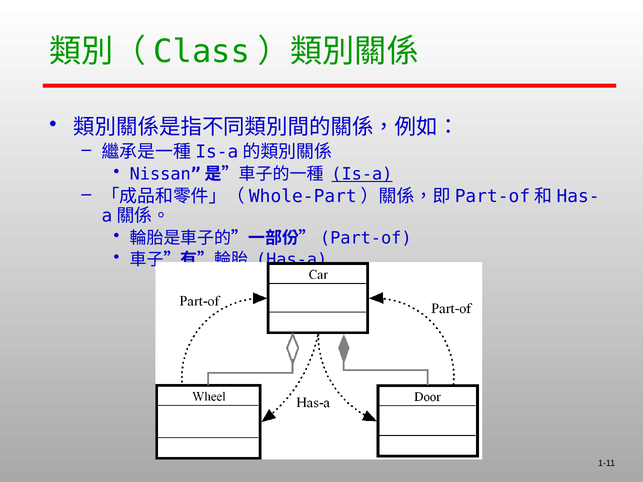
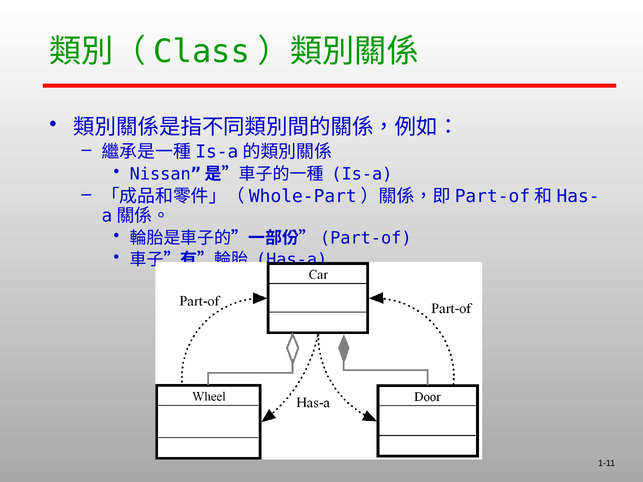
Is-a underline: present -> none
